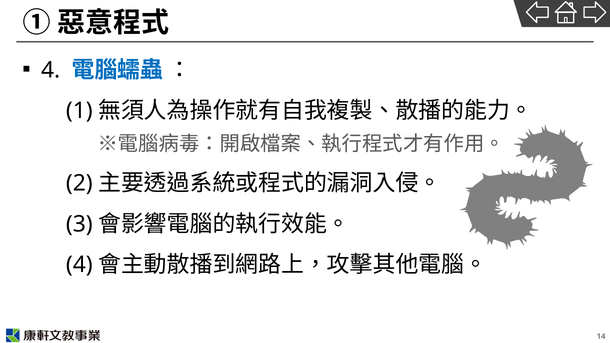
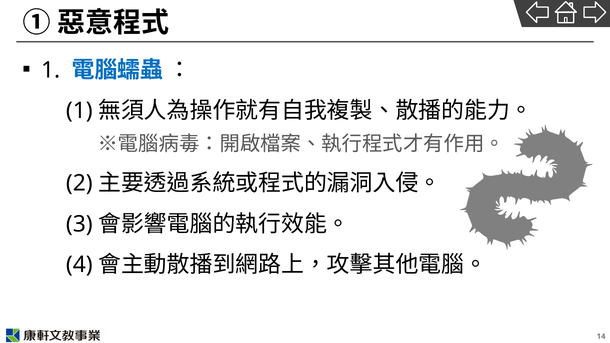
4 at (51, 70): 4 -> 1
